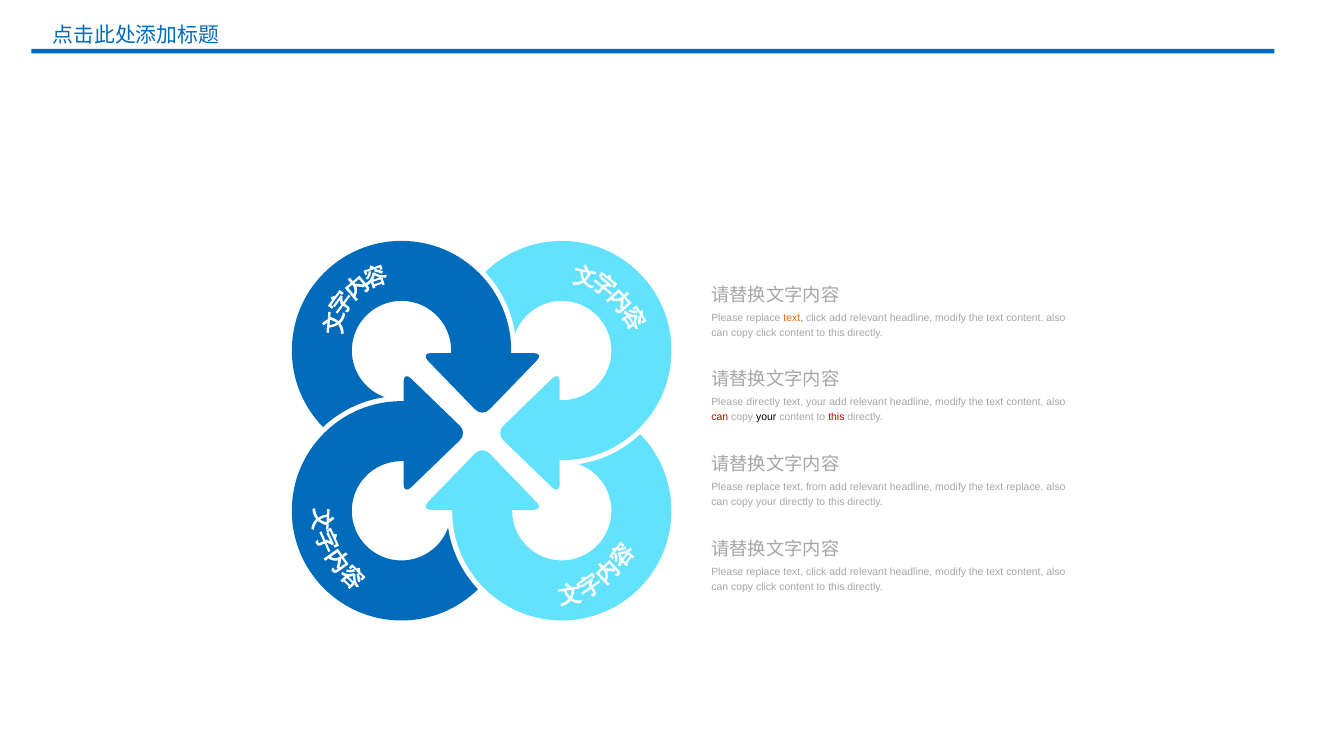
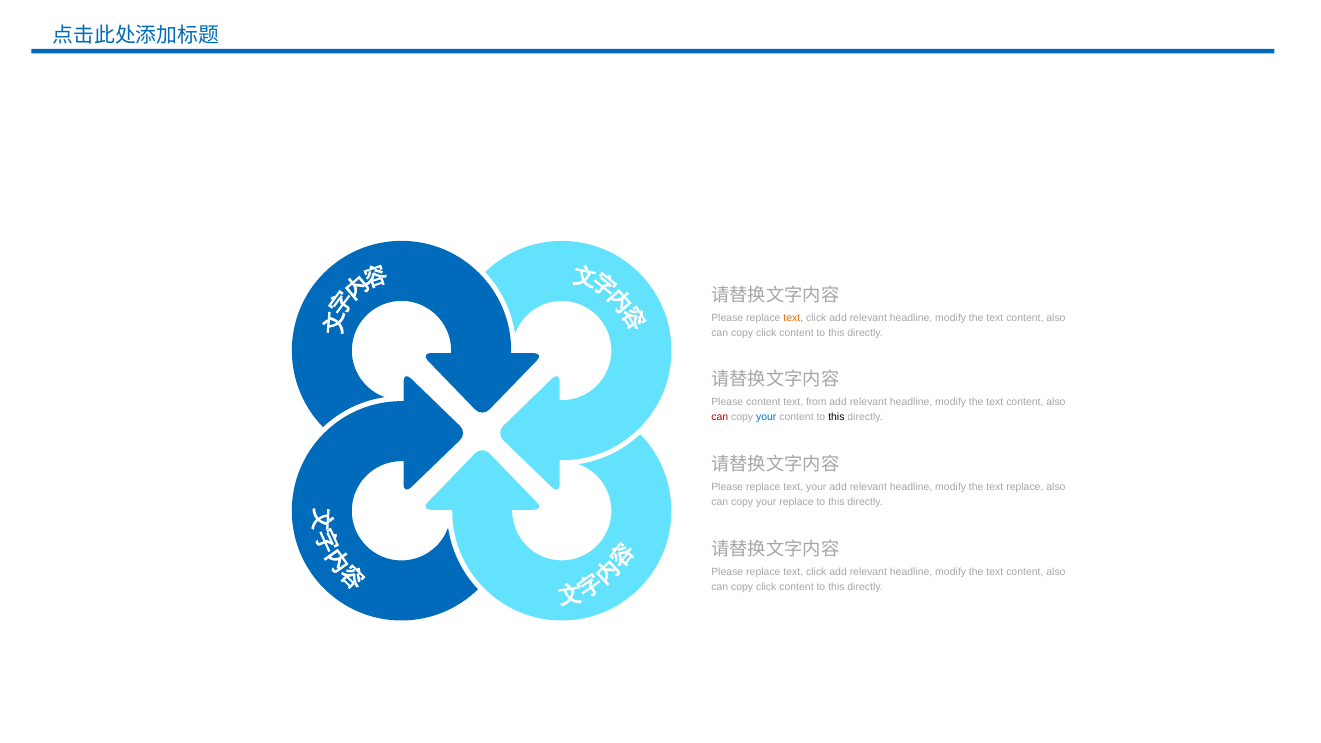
Please directly: directly -> content
text your: your -> from
your at (766, 418) colour: black -> blue
this at (836, 418) colour: red -> black
text from: from -> your
your directly: directly -> replace
